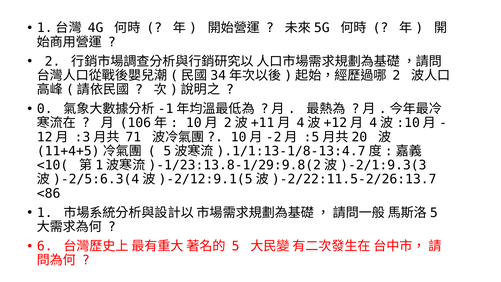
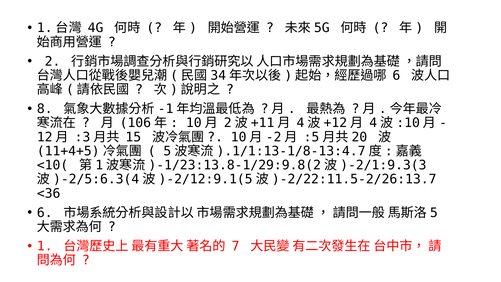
2 at (396, 75): 2 -> 6
0: 0 -> 8
71: 71 -> 15
<86: <86 -> <36
1 at (45, 213): 1 -> 6
6: 6 -> 1
5: 5 -> 7
